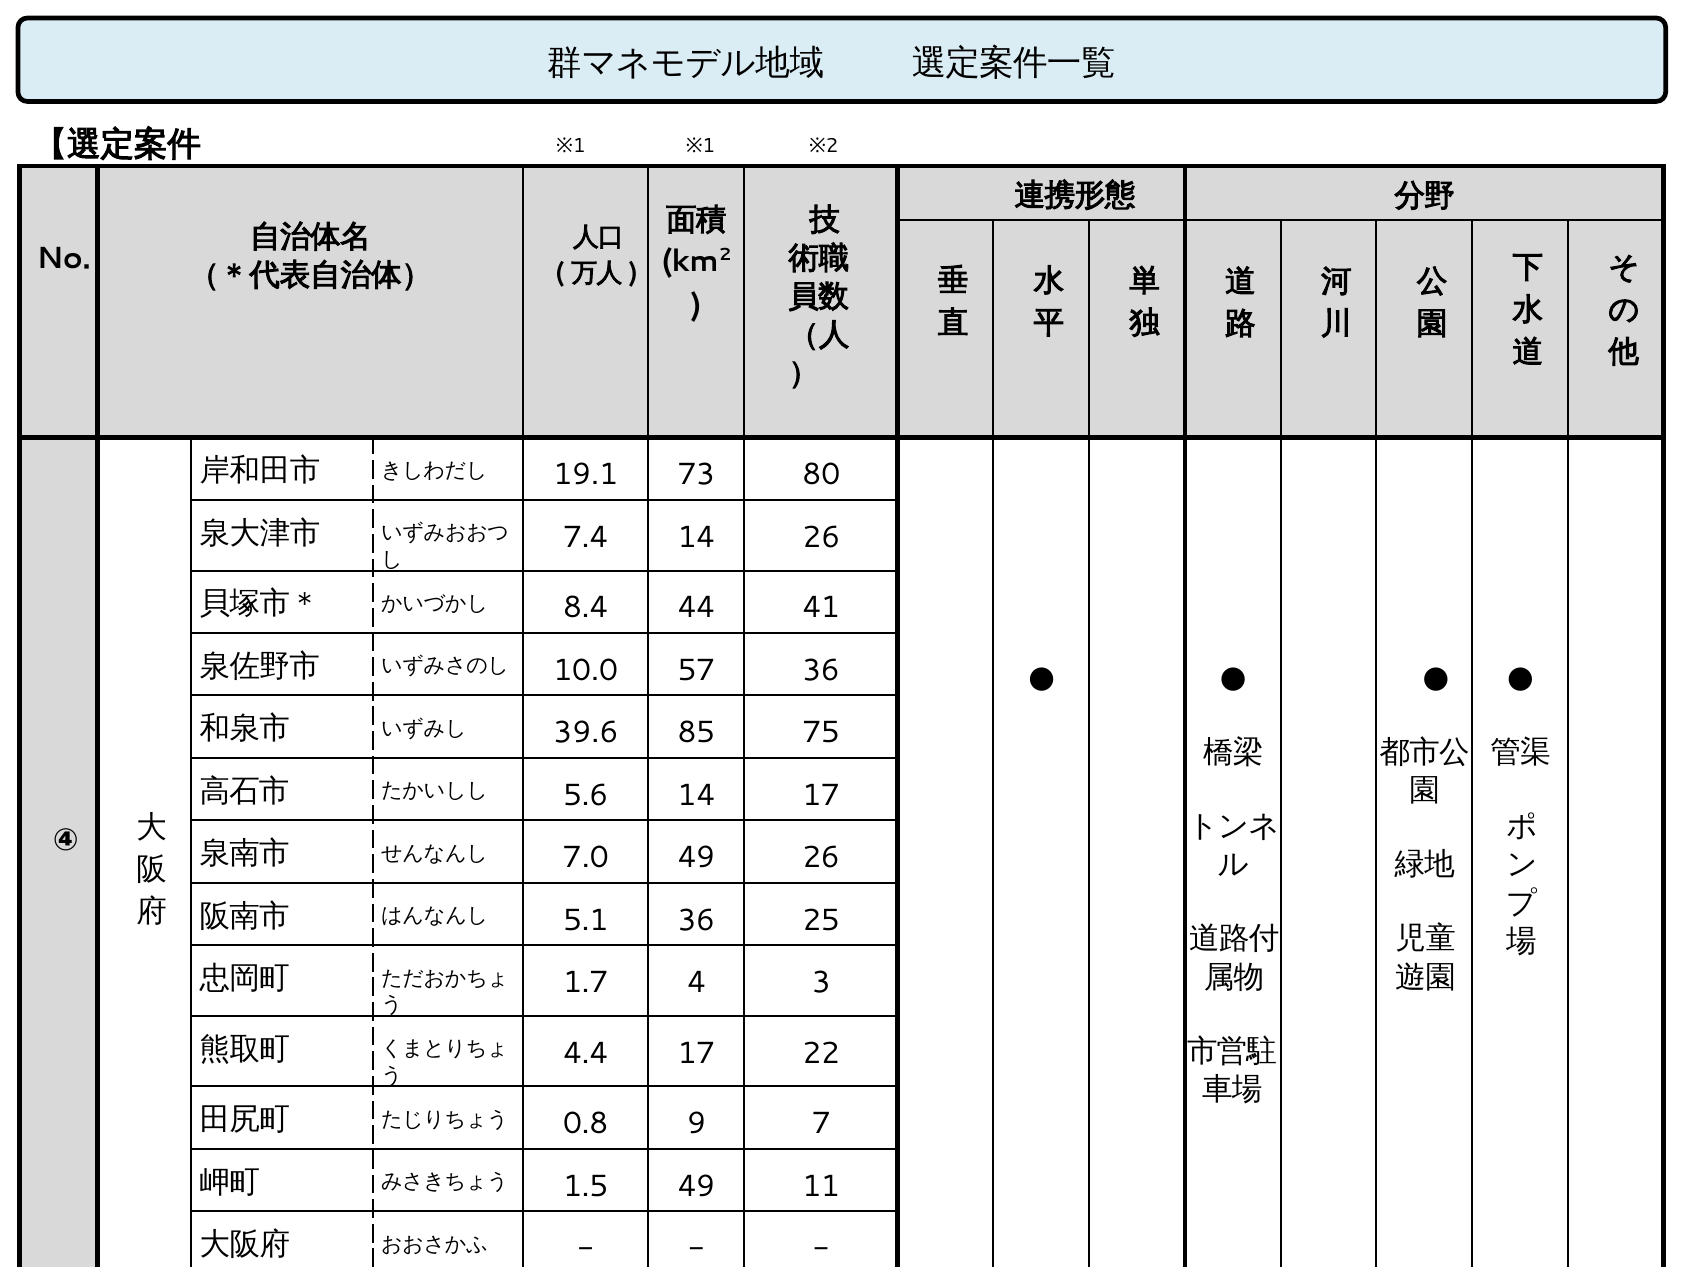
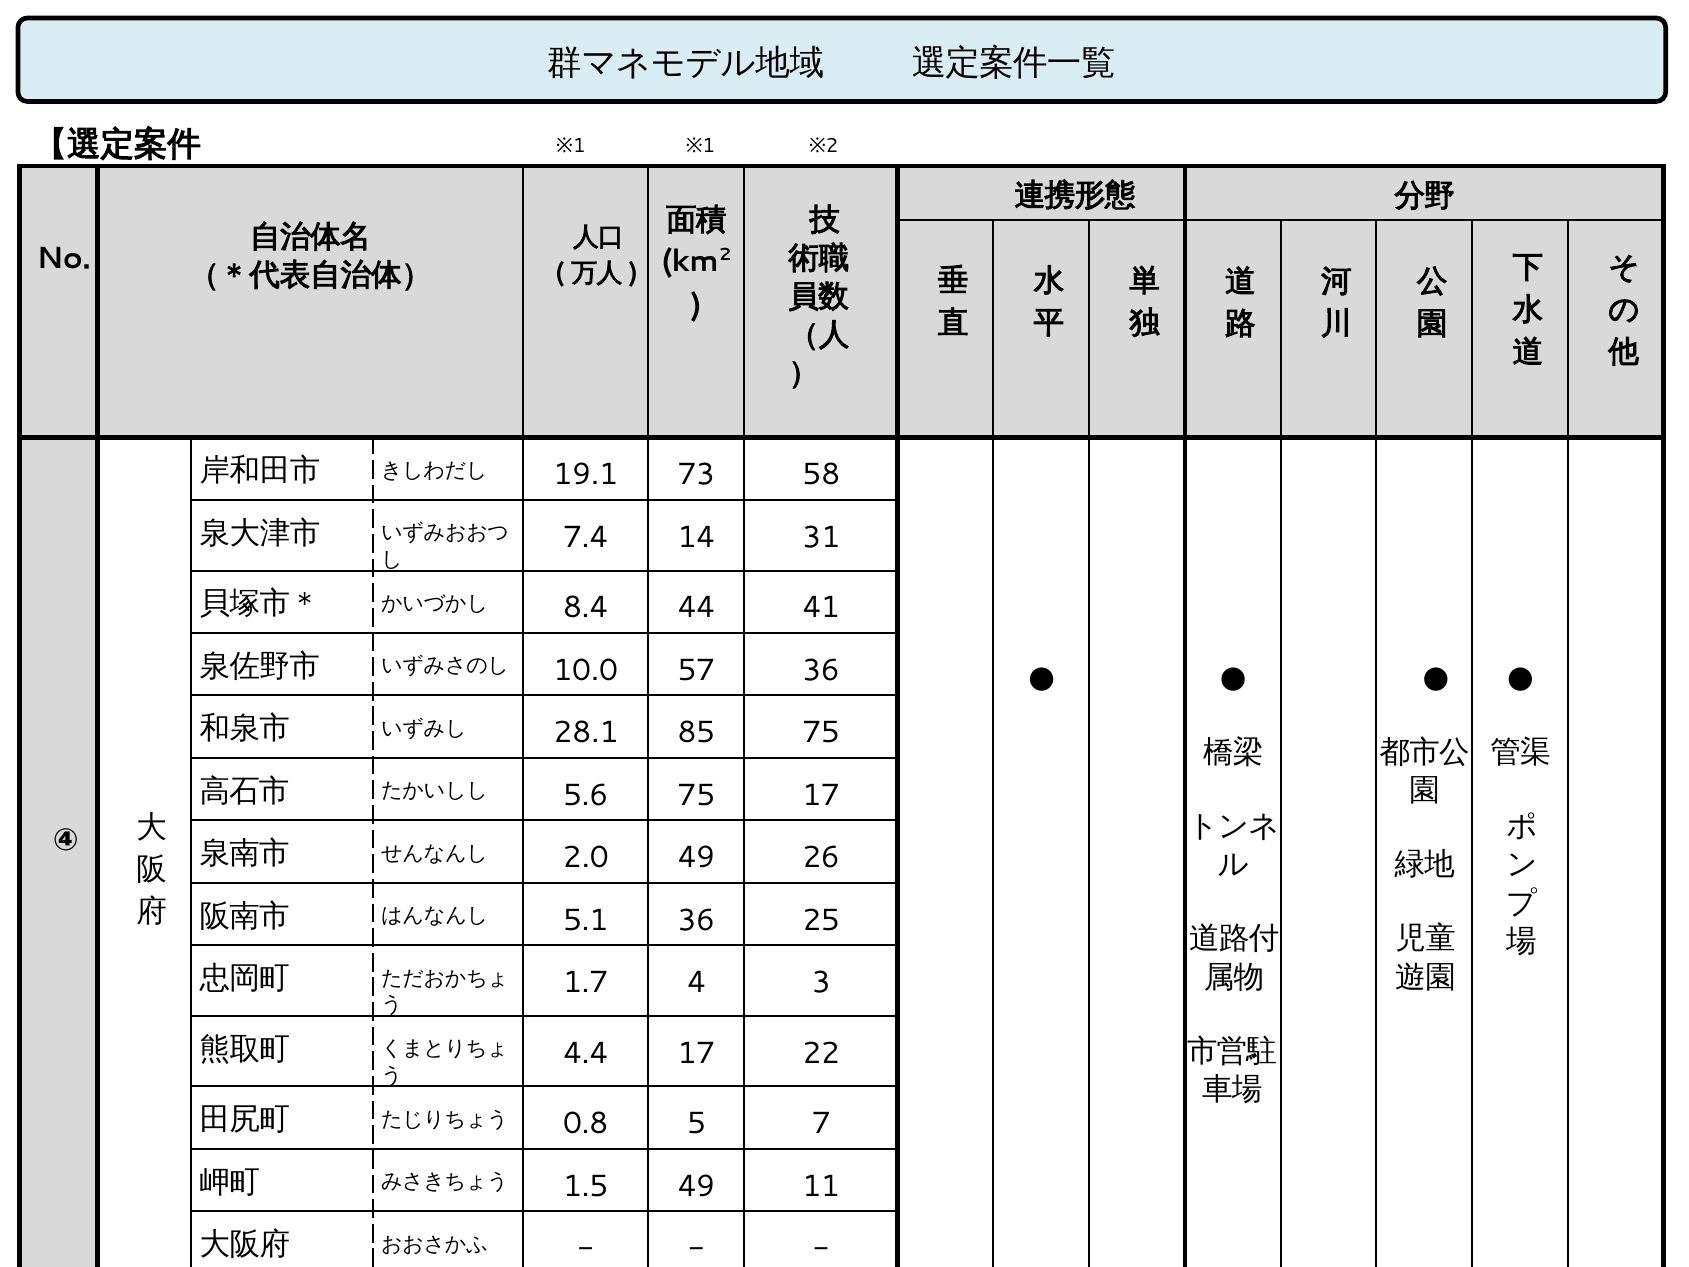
80: 80 -> 58
14 26: 26 -> 31
39.6: 39.6 -> 28.1
5.6 14: 14 -> 75
7.0: 7.0 -> 2.0
9: 9 -> 5
